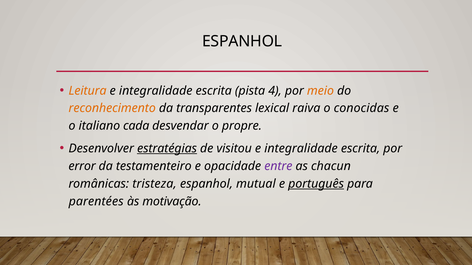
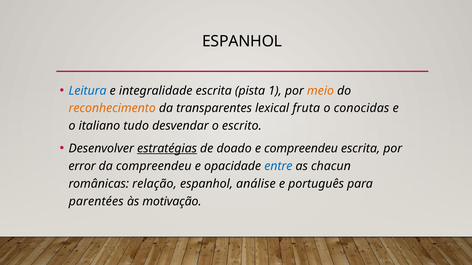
Leitura colour: orange -> blue
4: 4 -> 1
raiva: raiva -> fruta
cada: cada -> tudo
propre: propre -> escrito
visitou: visitou -> doado
integralidade at (301, 149): integralidade -> compreendeu
da testamenteiro: testamenteiro -> compreendeu
entre colour: purple -> blue
tristeza: tristeza -> relação
mutual: mutual -> análise
português underline: present -> none
